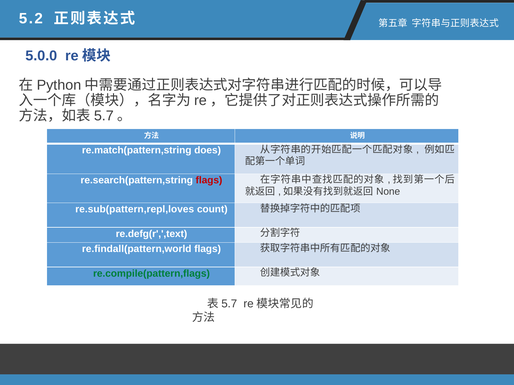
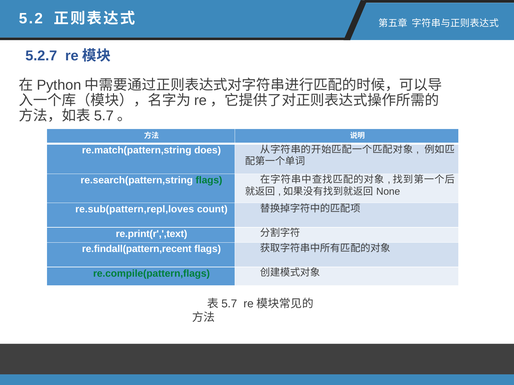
5.0.0: 5.0.0 -> 5.2.7
flags at (209, 181) colour: red -> green
re.defg(r',',text: re.defg(r',',text -> re.print(r',',text
re.findall(pattern,world: re.findall(pattern,world -> re.findall(pattern,recent
